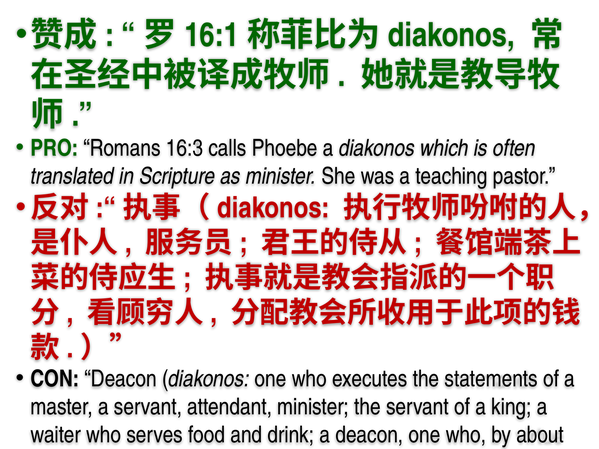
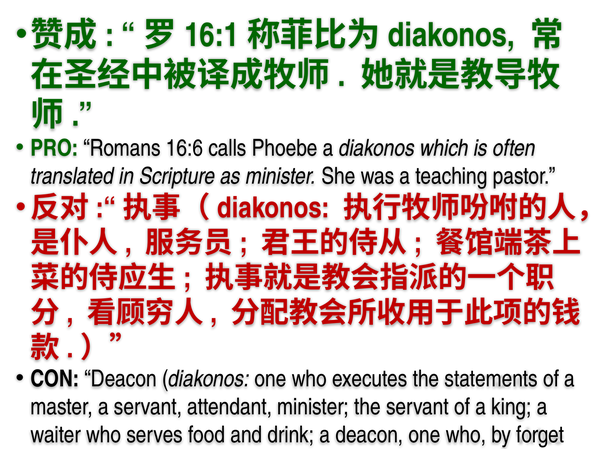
16:3: 16:3 -> 16:6
about: about -> forget
